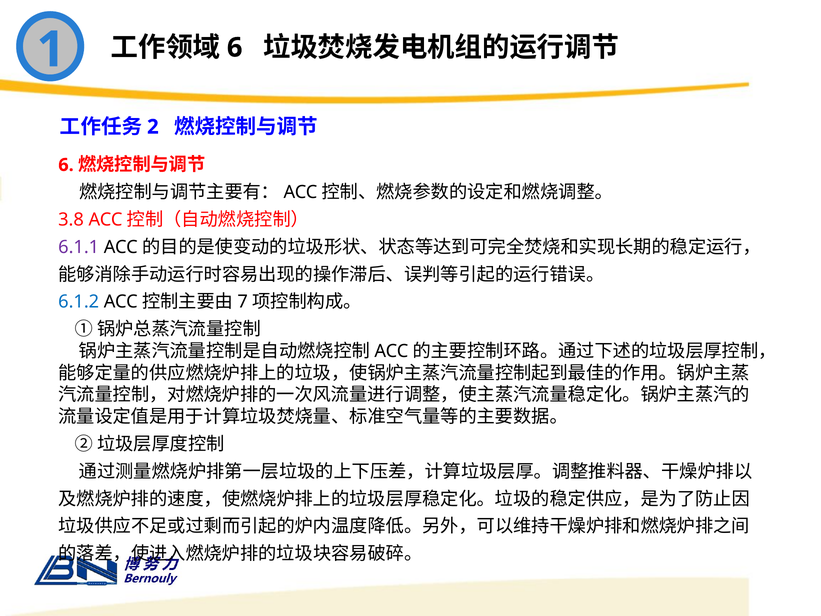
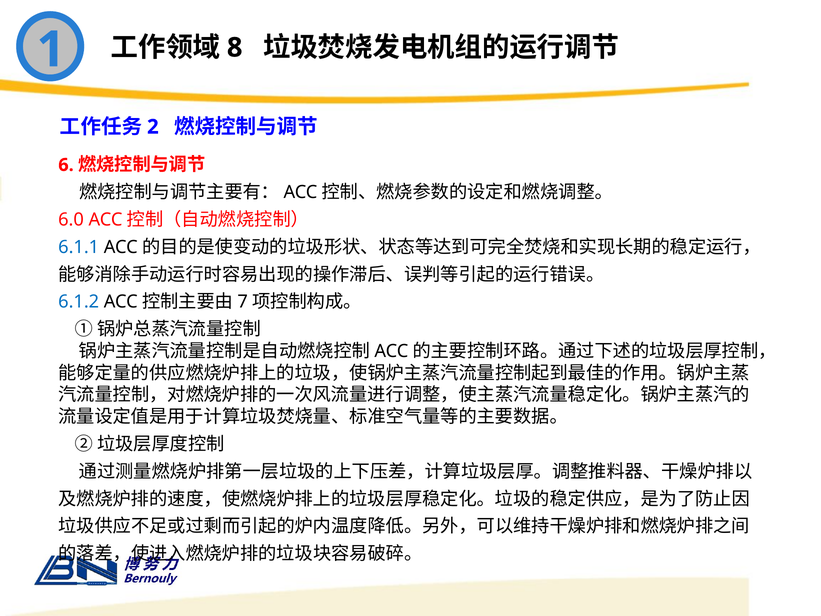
6 at (235, 48): 6 -> 8
3.8: 3.8 -> 6.0
6.1.1 colour: purple -> blue
